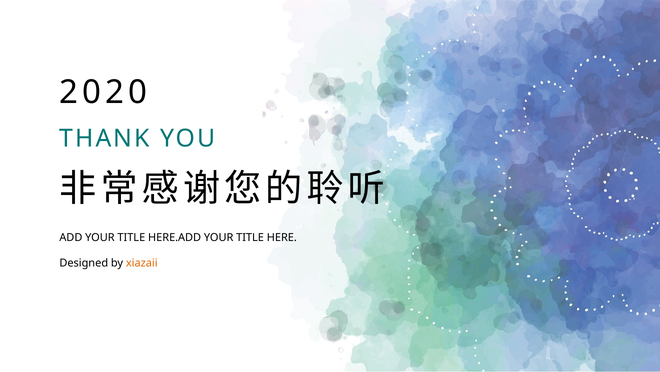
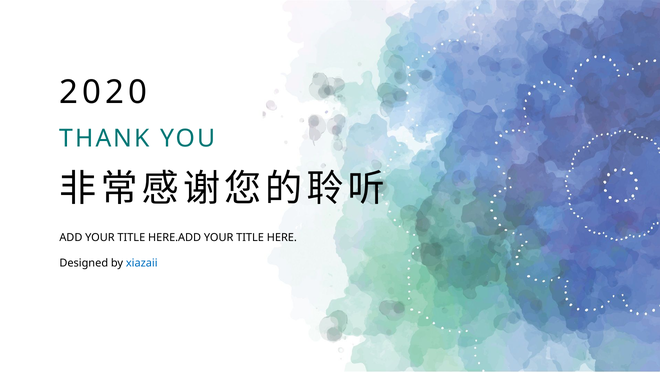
xiazaii colour: orange -> blue
